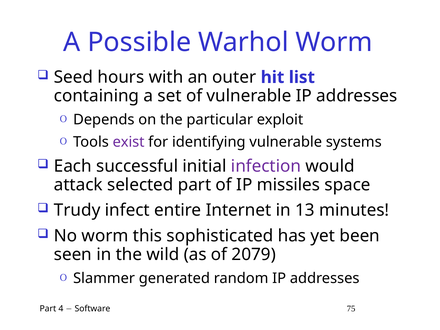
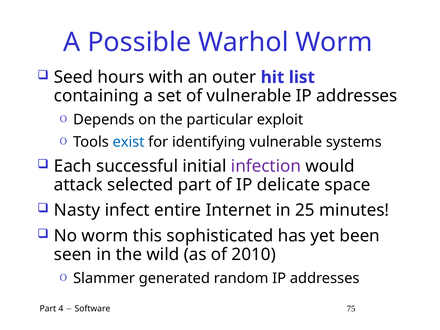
exist colour: purple -> blue
missiles: missiles -> delicate
Trudy: Trudy -> Nasty
13: 13 -> 25
2079: 2079 -> 2010
